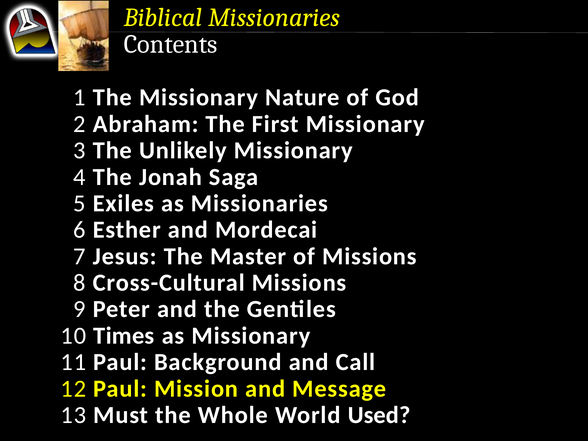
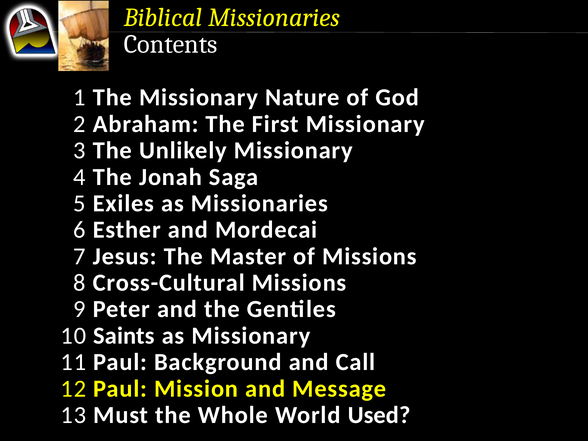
Times: Times -> Saints
